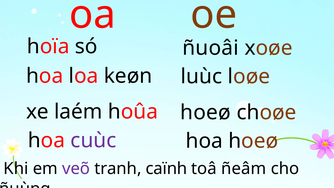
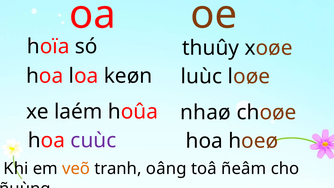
ñuoâi: ñuoâi -> thuûy
hoûa hoeø: hoeø -> nhaø
veõ colour: purple -> orange
caïnh: caïnh -> oâng
